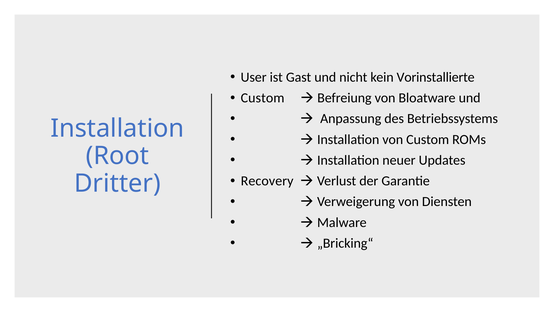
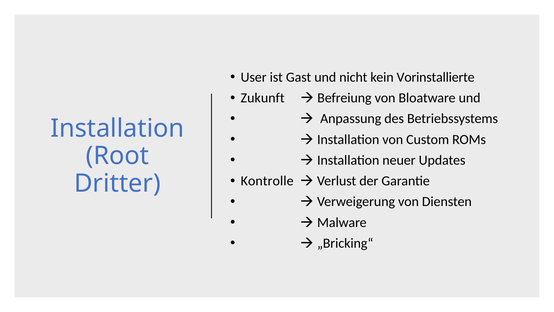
Custom at (263, 98): Custom -> Zukunft
Recovery: Recovery -> Kontrolle
